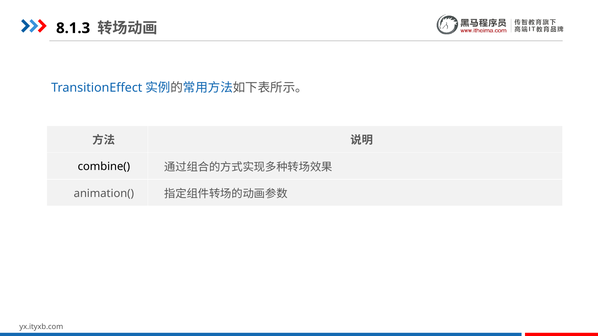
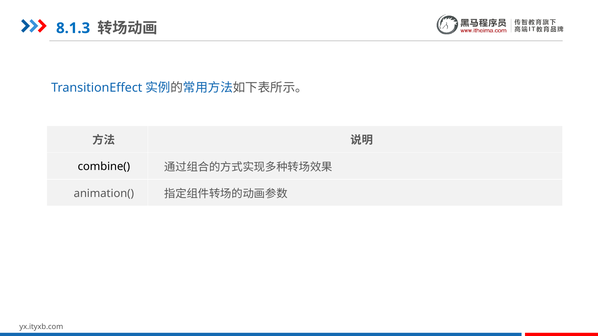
8.1.3 colour: black -> blue
